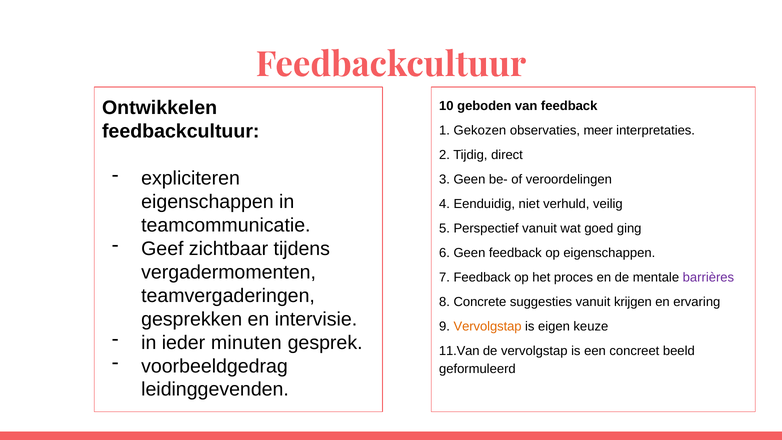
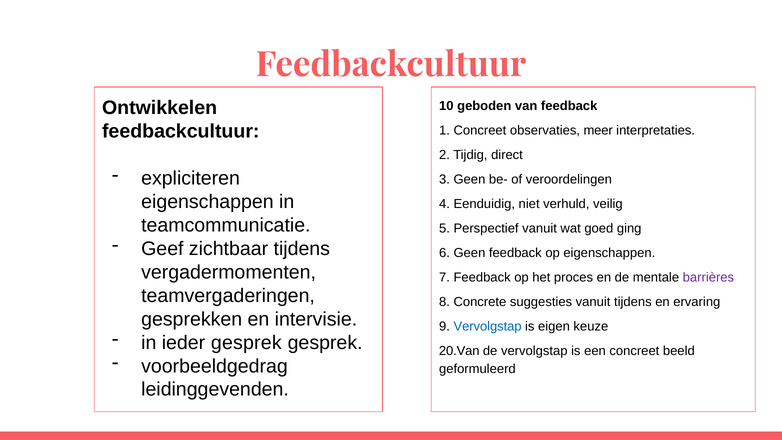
1 Gekozen: Gekozen -> Concreet
vanuit krijgen: krijgen -> tijdens
Vervolgstap at (488, 326) colour: orange -> blue
ieder minuten: minuten -> gesprek
11.Van: 11.Van -> 20.Van
